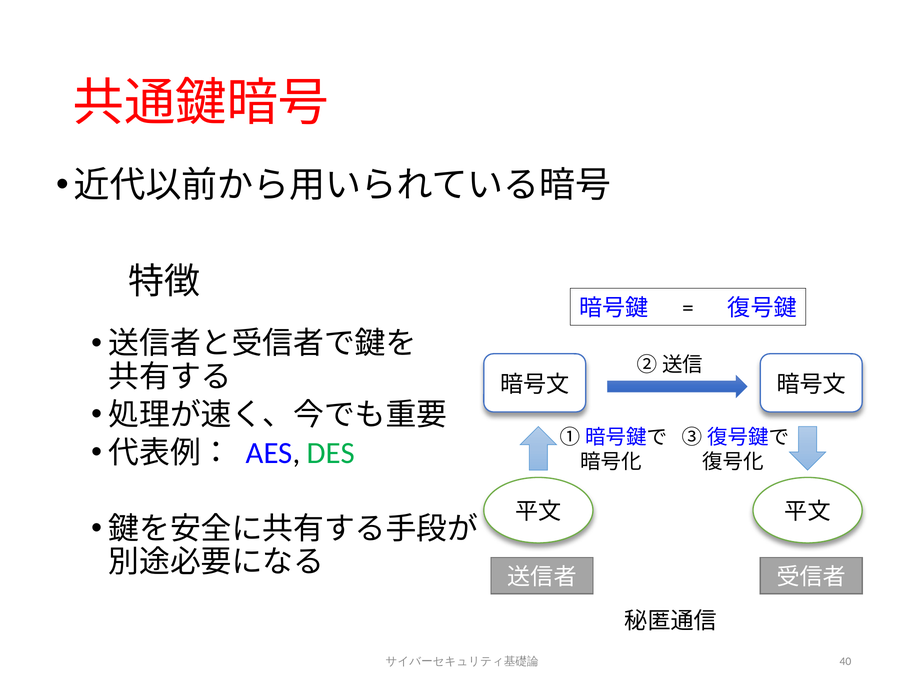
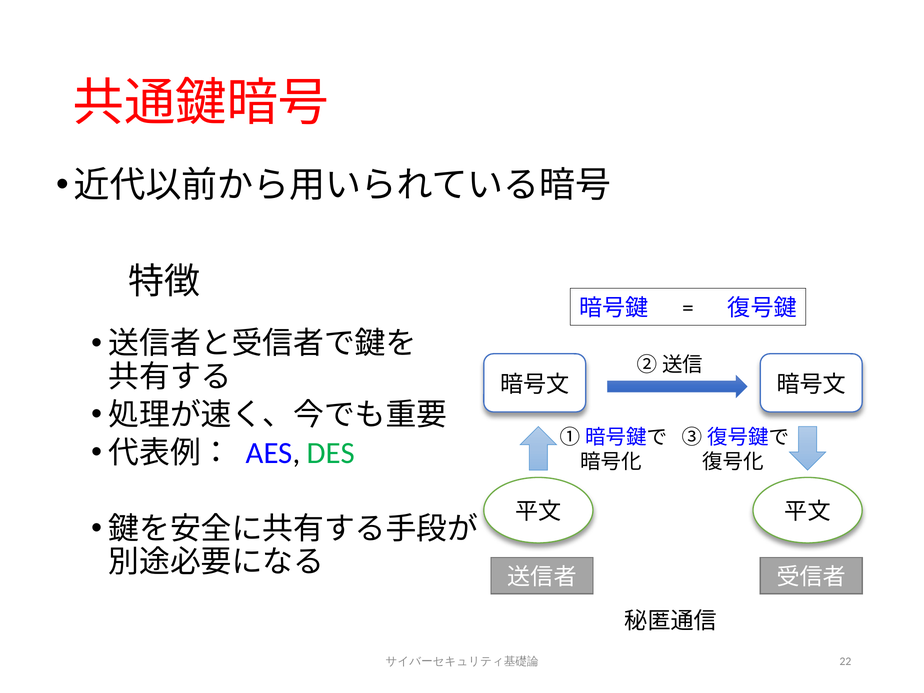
40: 40 -> 22
